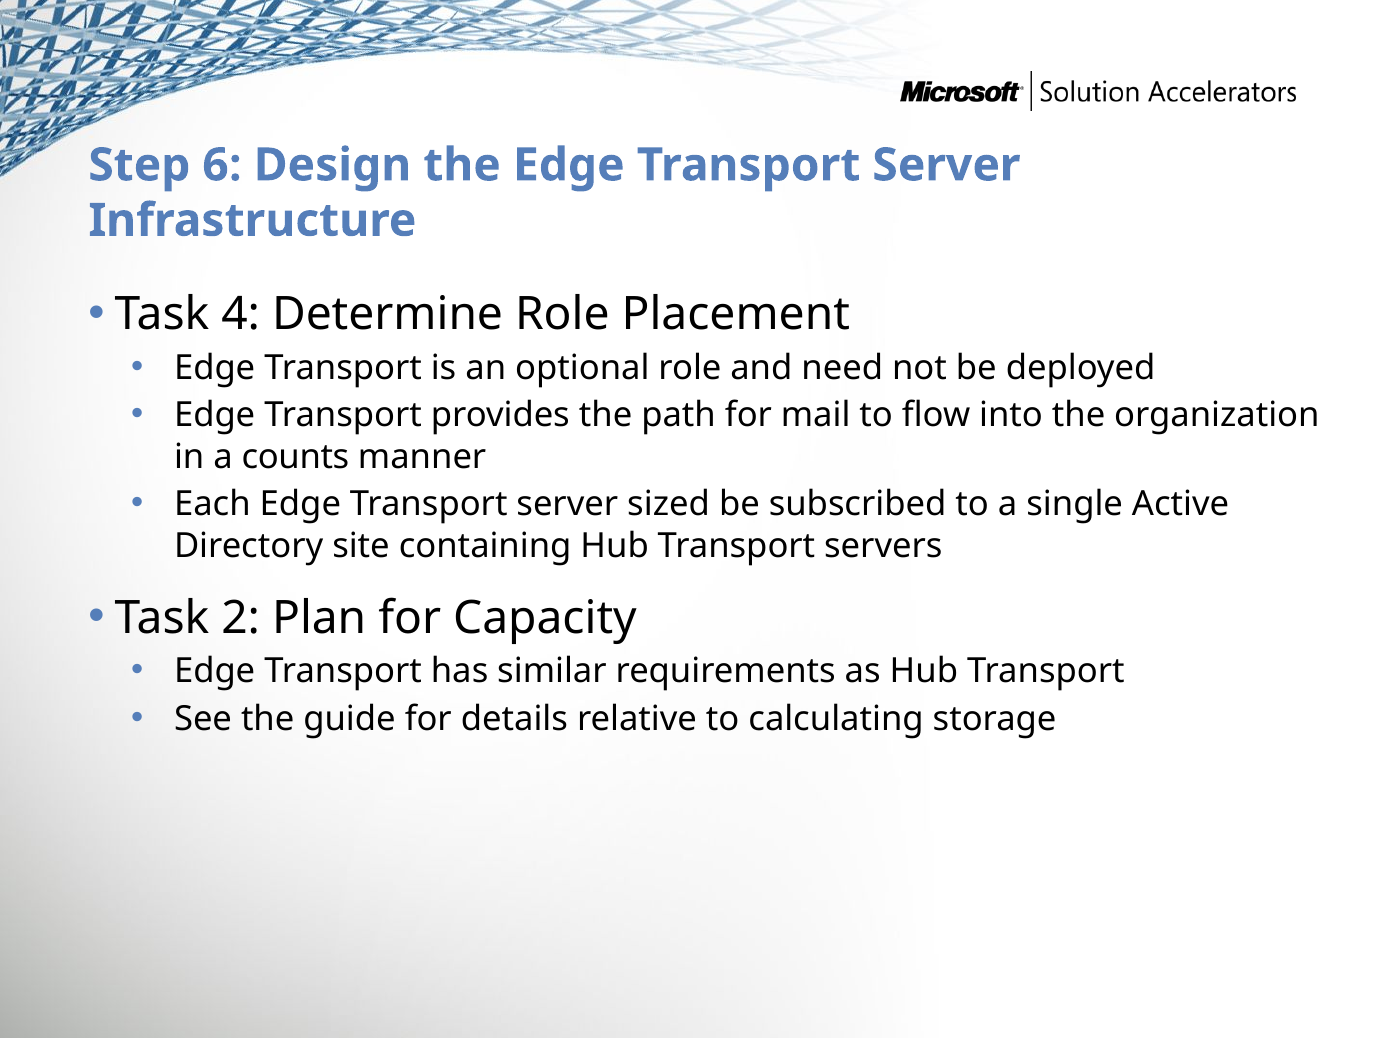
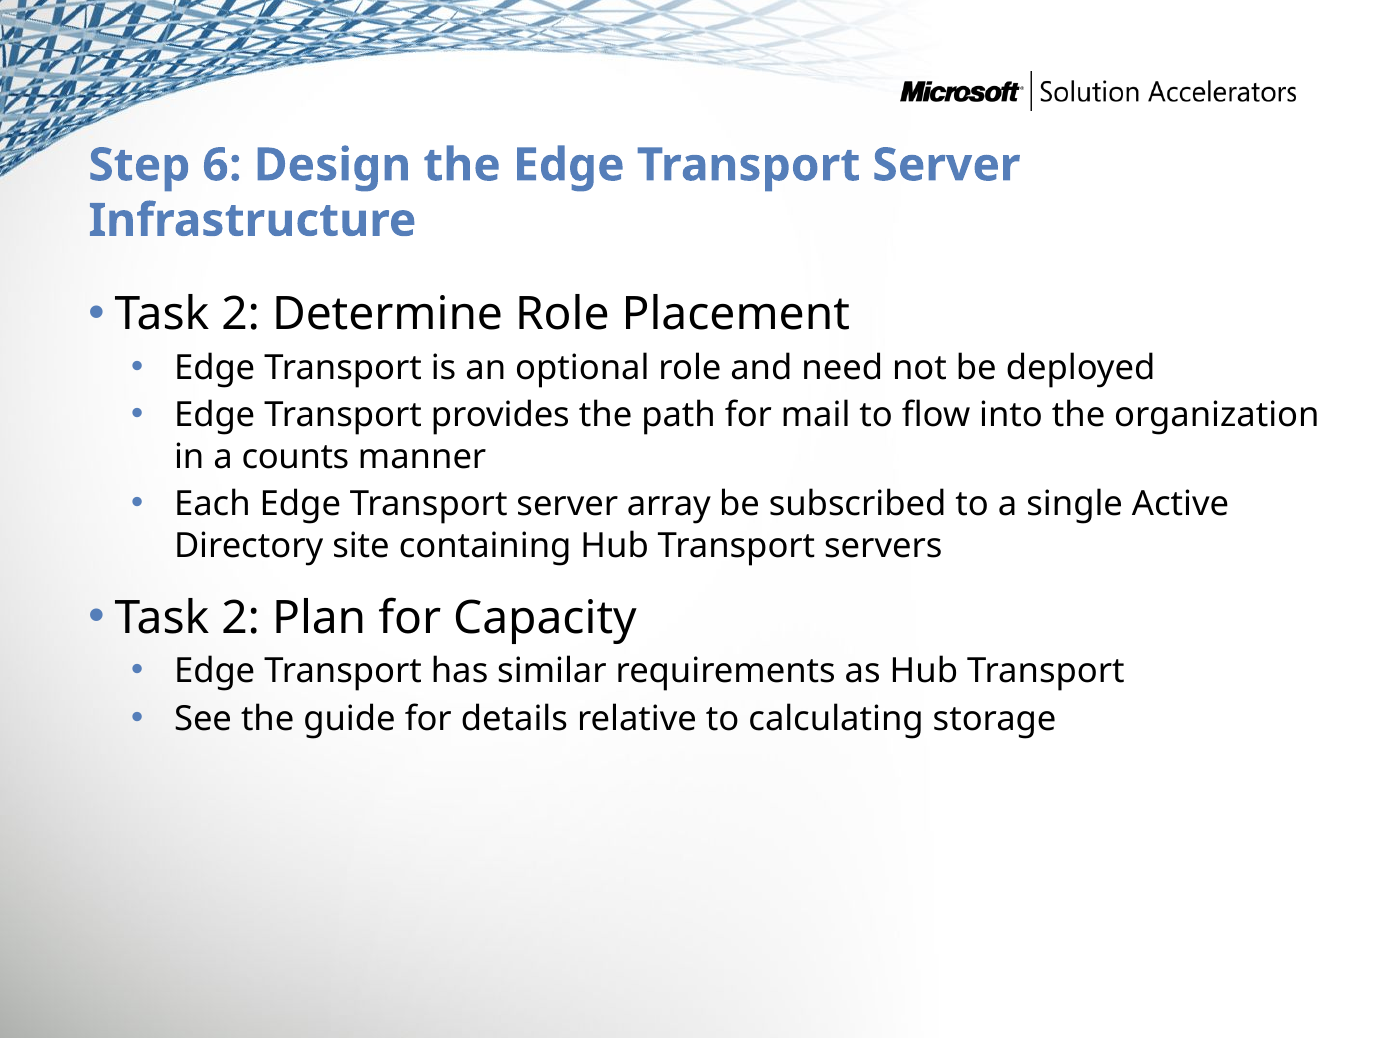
4 at (241, 315): 4 -> 2
sized: sized -> array
